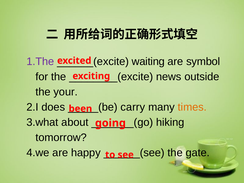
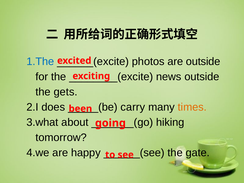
1.The colour: purple -> blue
waiting: waiting -> photos
are symbol: symbol -> outside
your: your -> gets
